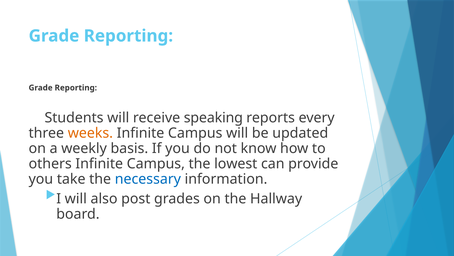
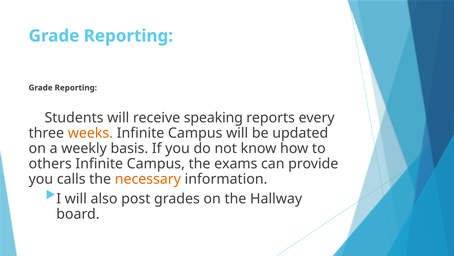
lowest: lowest -> exams
take: take -> calls
necessary colour: blue -> orange
